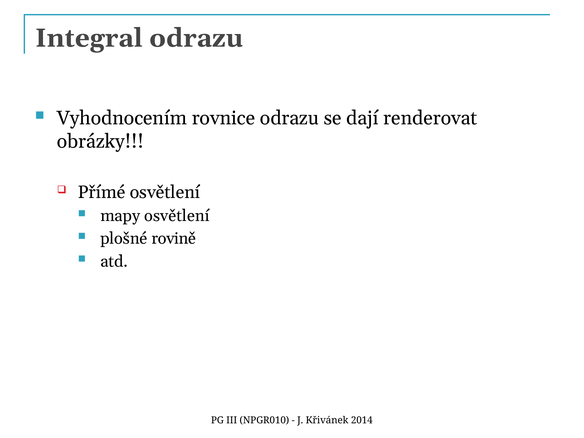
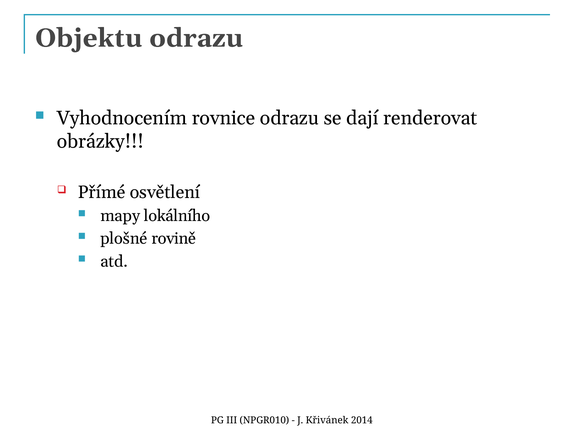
Integral: Integral -> Objektu
mapy osvětlení: osvětlení -> lokálního
